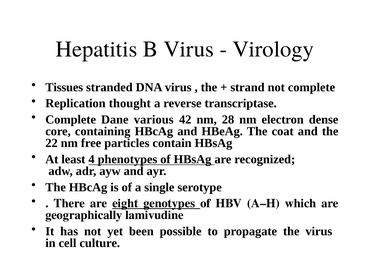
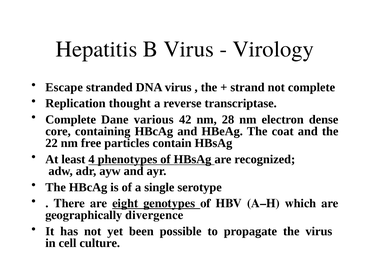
Tissues: Tissues -> Escape
lamivudine: lamivudine -> divergence
